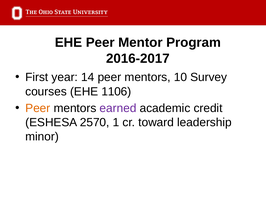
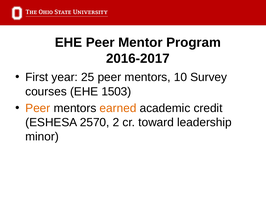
14: 14 -> 25
1106: 1106 -> 1503
earned colour: purple -> orange
1: 1 -> 2
